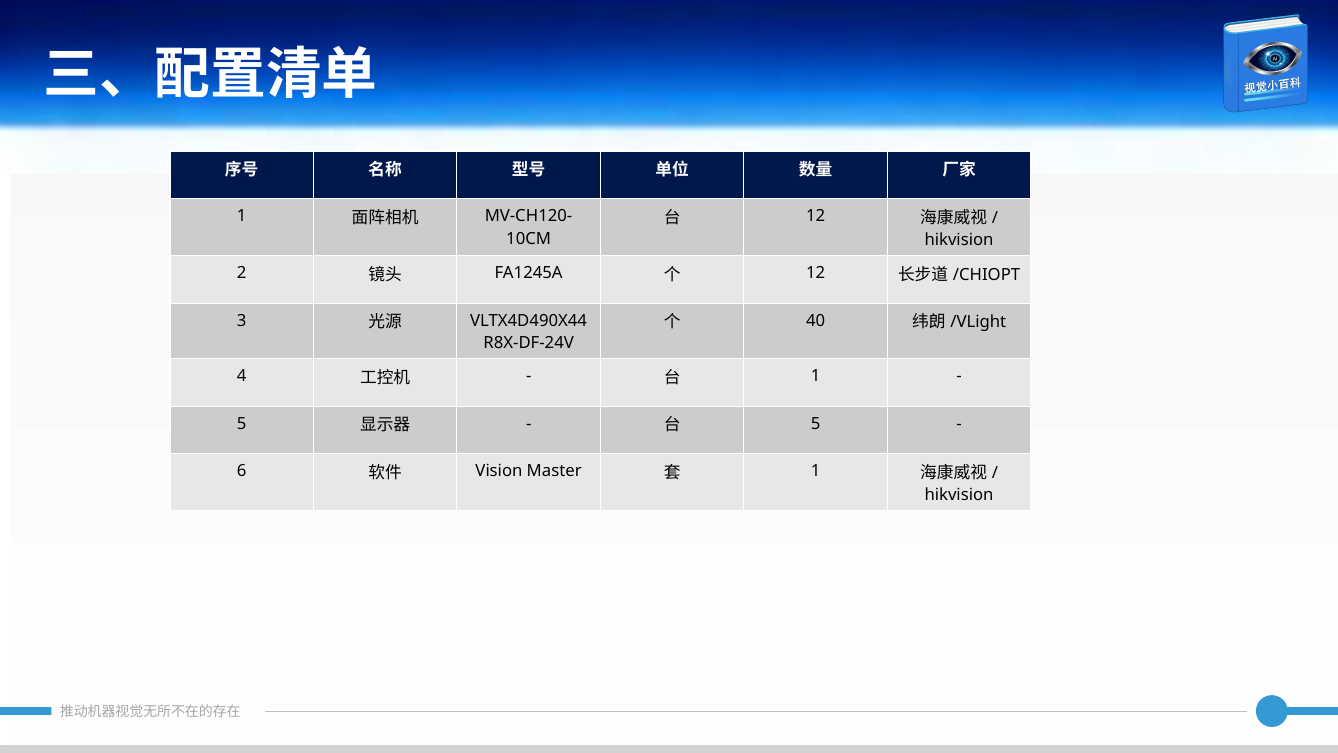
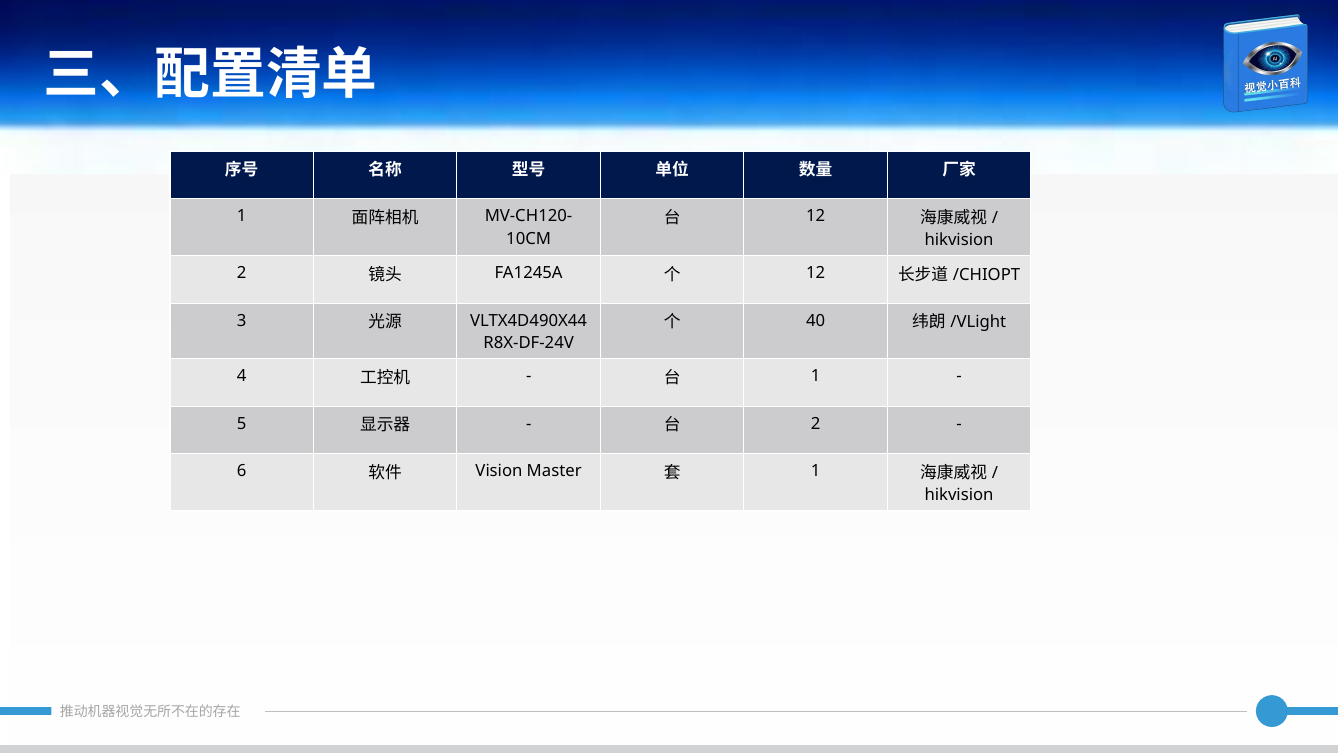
5 at (816, 423): 5 -> 2
